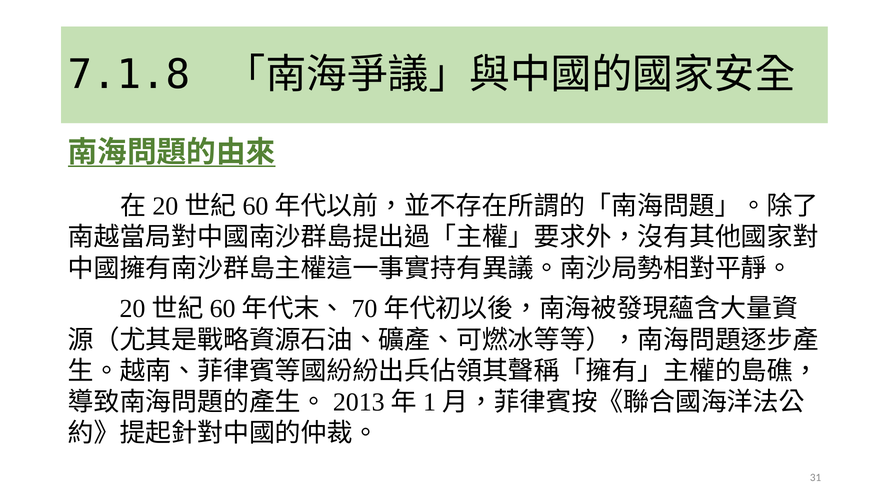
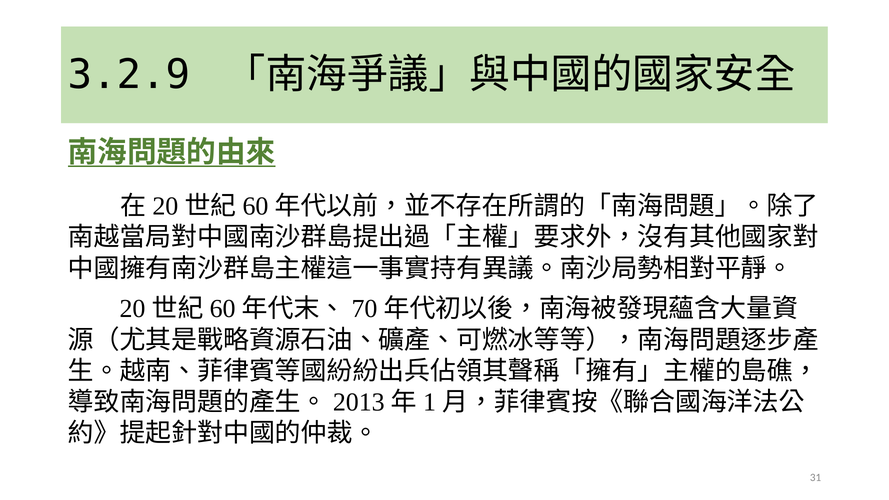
7.1.8: 7.1.8 -> 3.2.9
